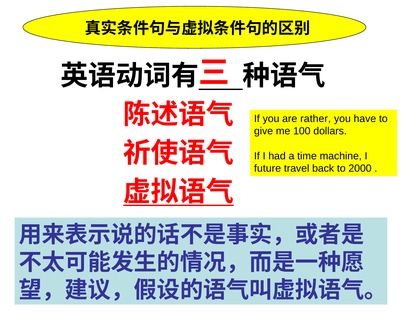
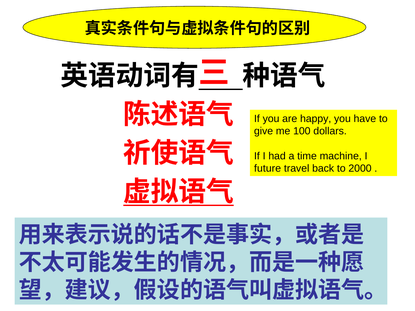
rather: rather -> happy
